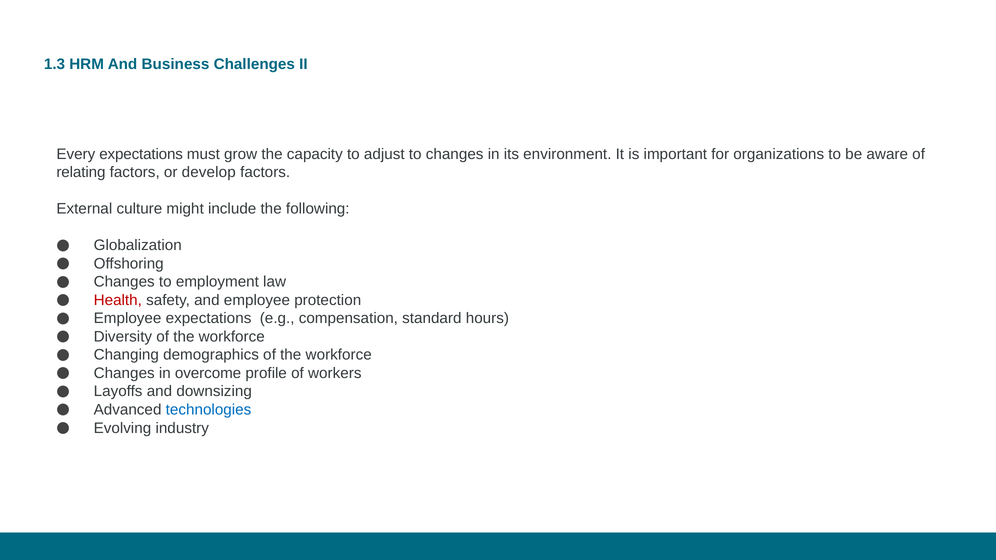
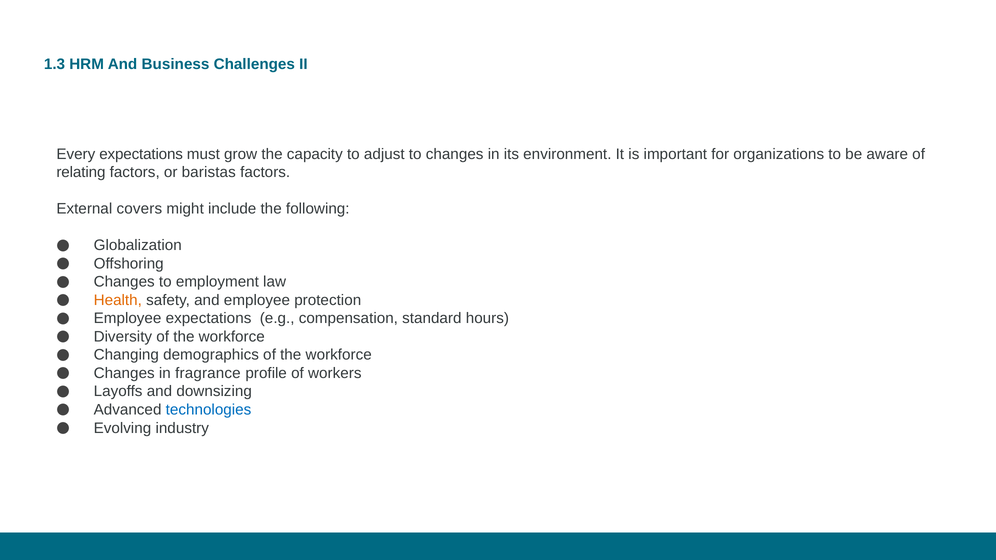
develop: develop -> baristas
culture: culture -> covers
Health colour: red -> orange
overcome: overcome -> fragrance
